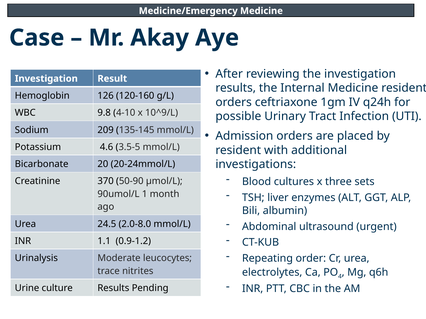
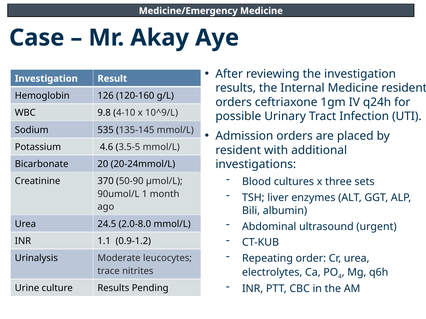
209: 209 -> 535
